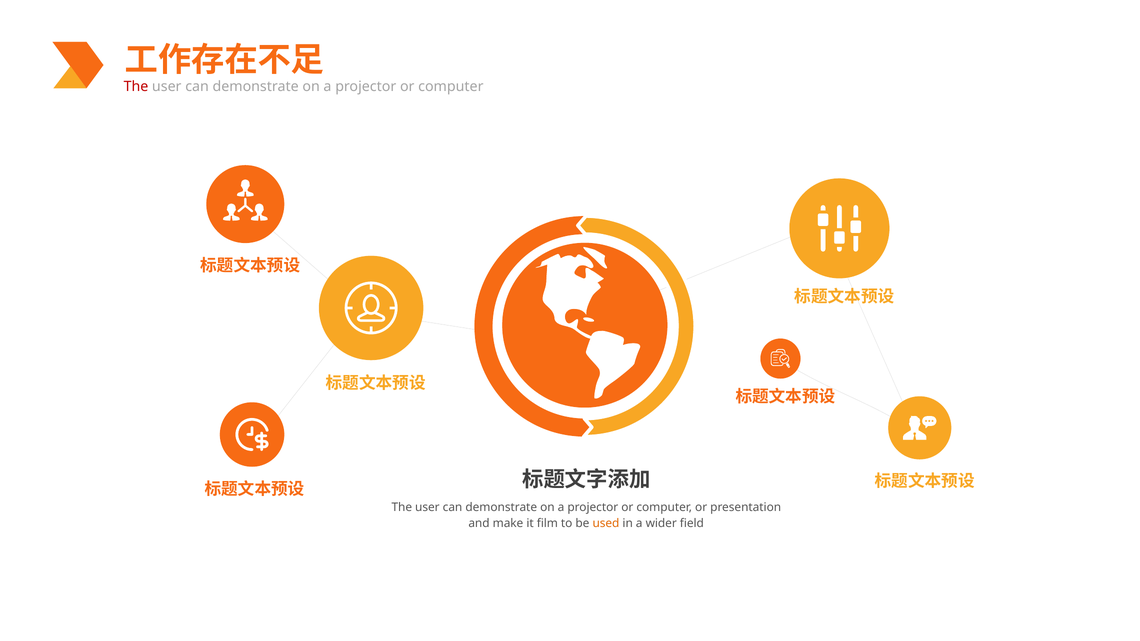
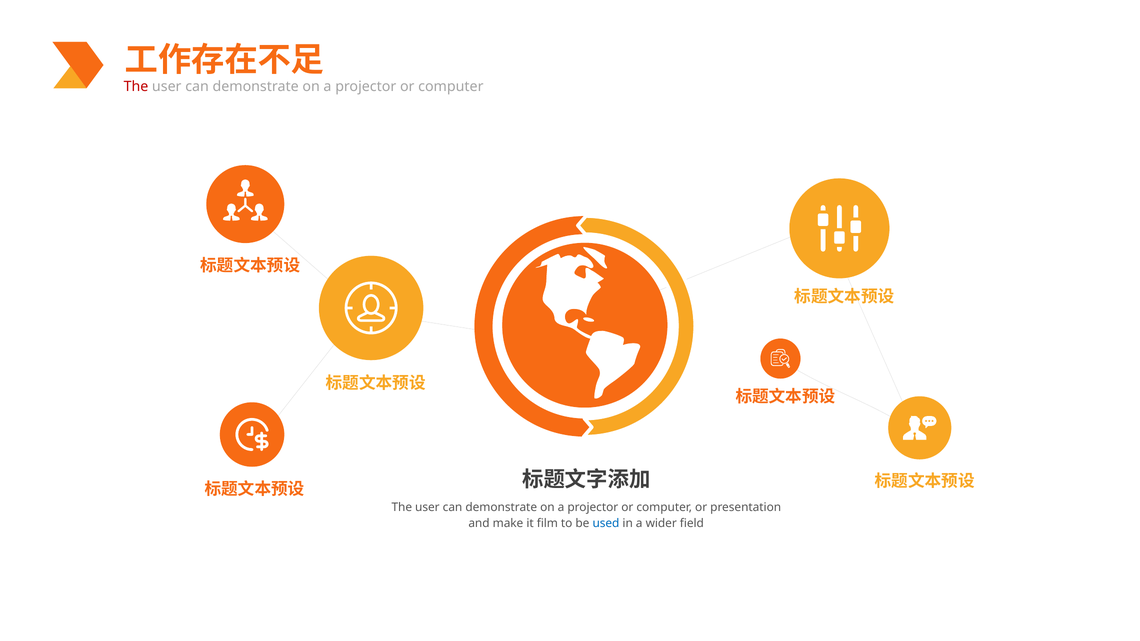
used colour: orange -> blue
